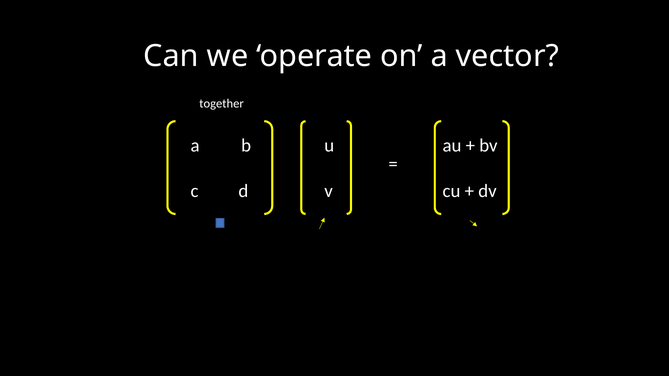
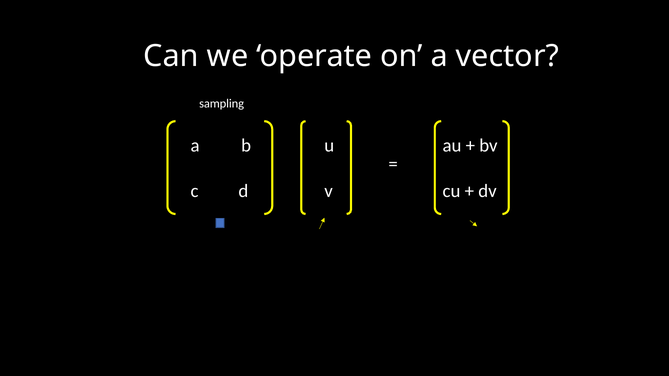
together: together -> sampling
